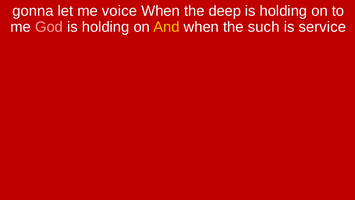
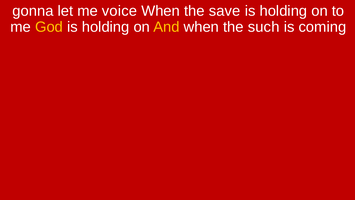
deep: deep -> save
God colour: pink -> yellow
service: service -> coming
